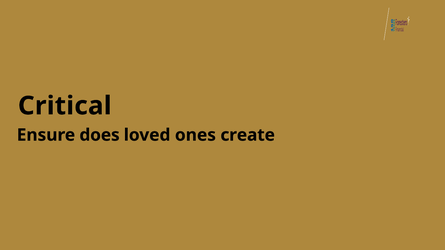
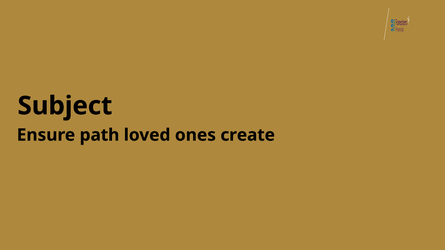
Critical: Critical -> Subject
does: does -> path
